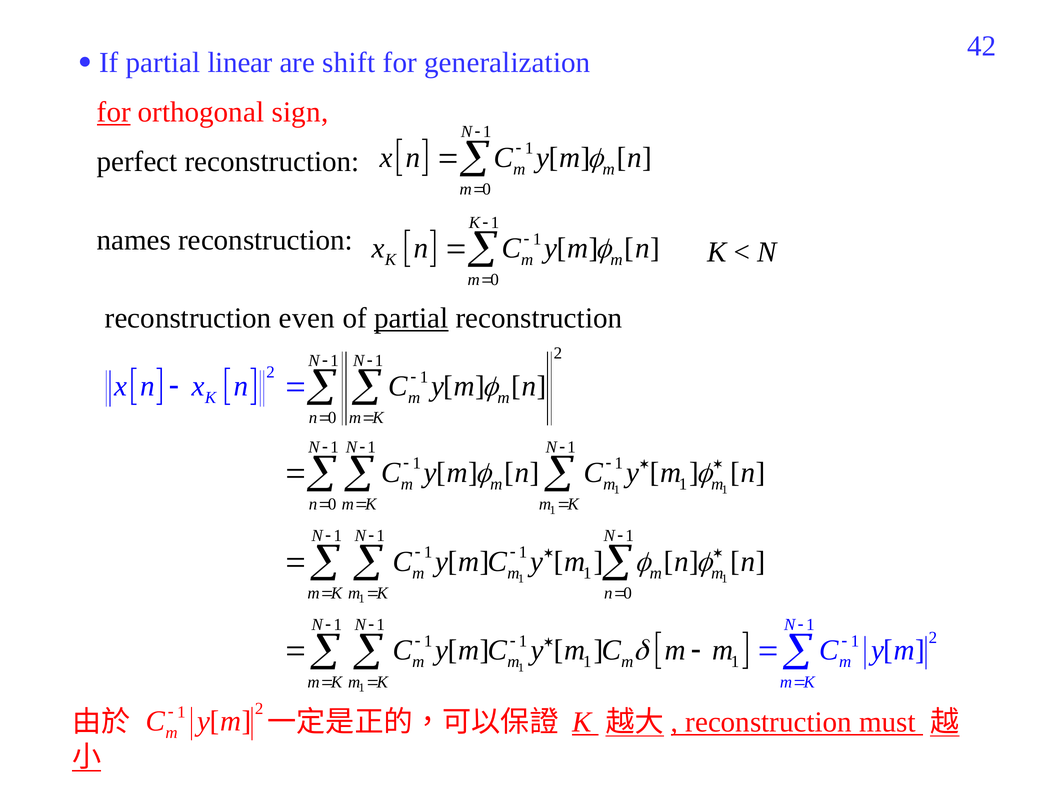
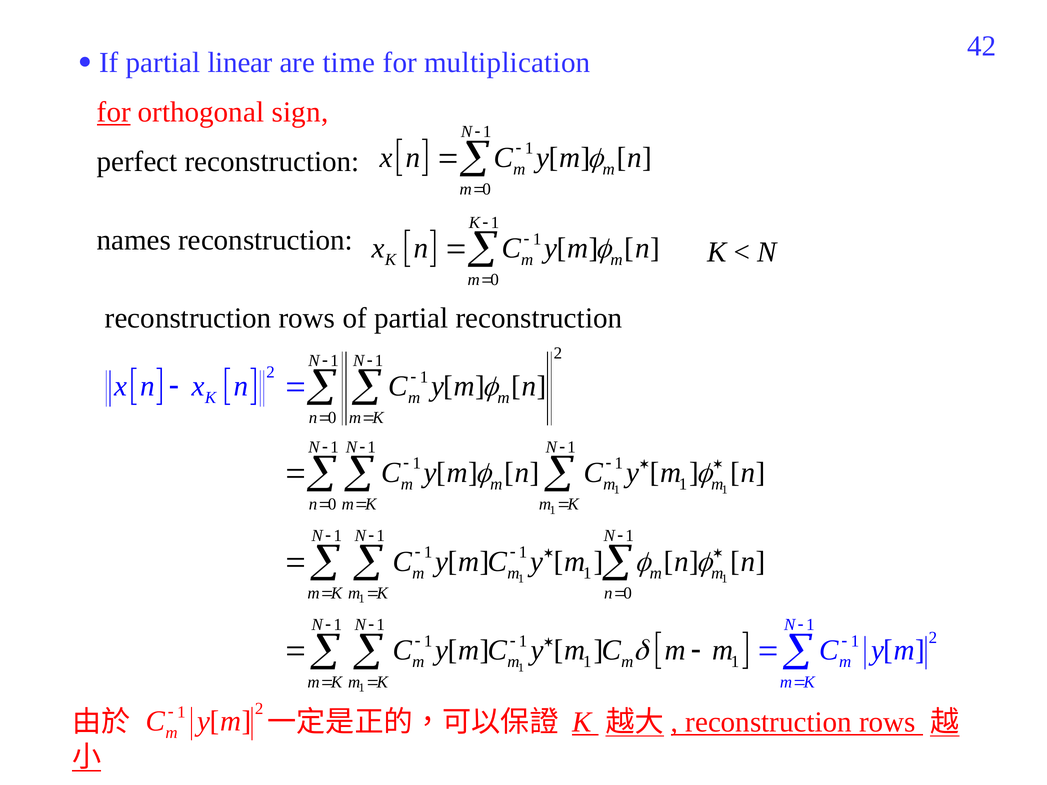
shift: shift -> time
generalization: generalization -> multiplication
even at (307, 318): even -> rows
partial at (411, 318) underline: present -> none
must at (887, 722): must -> rows
